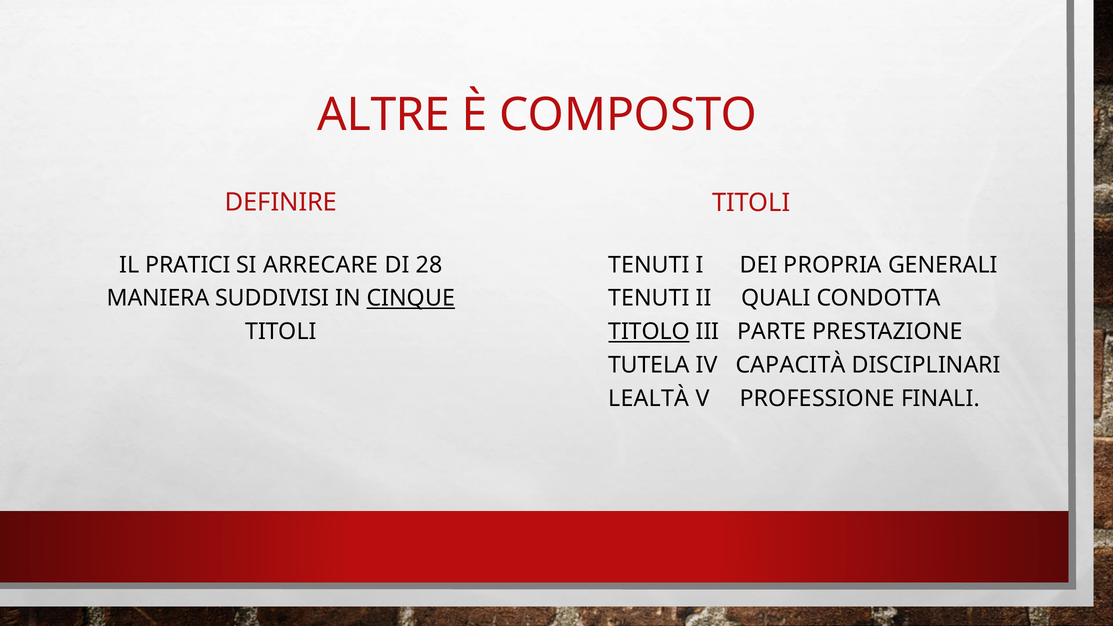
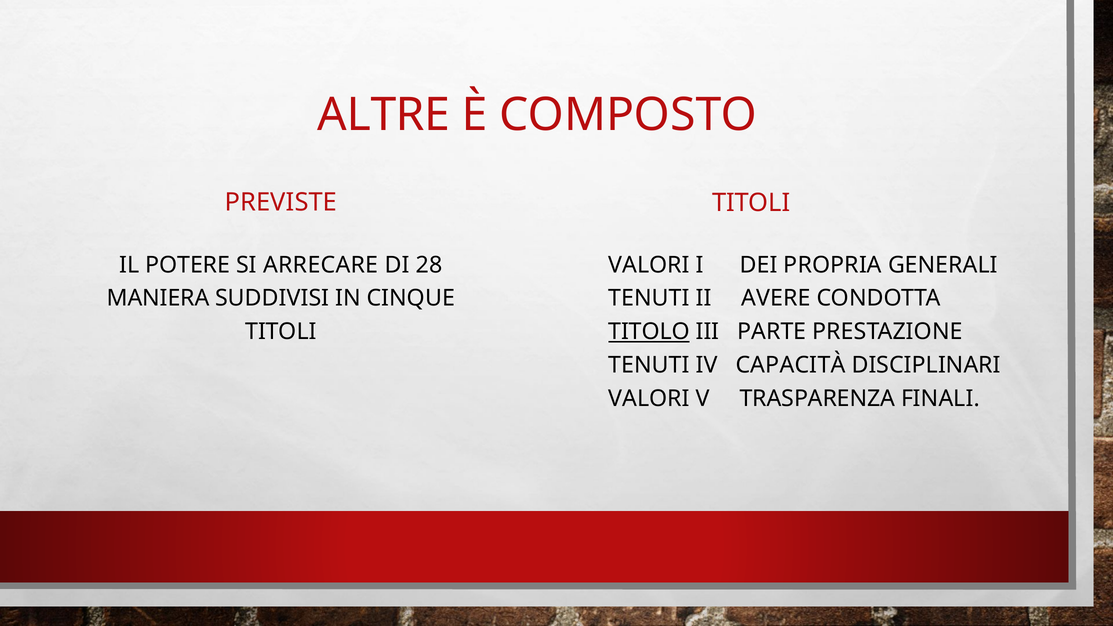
DEFINIRE: DEFINIRE -> PREVISTE
PRATICI: PRATICI -> POTERE
TENUTI at (649, 265): TENUTI -> VALORI
CINQUE underline: present -> none
QUALI: QUALI -> AVERE
TUTELA at (649, 365): TUTELA -> TENUTI
LEALTÀ at (649, 398): LEALTÀ -> VALORI
PROFESSIONE: PROFESSIONE -> TRASPARENZA
